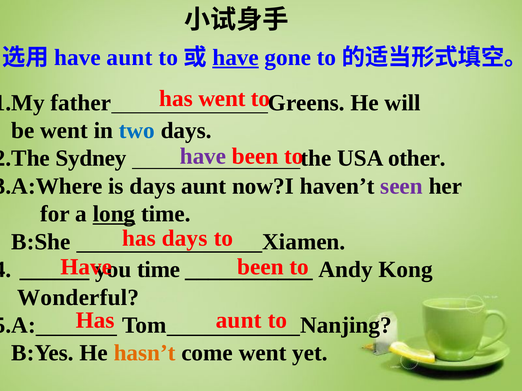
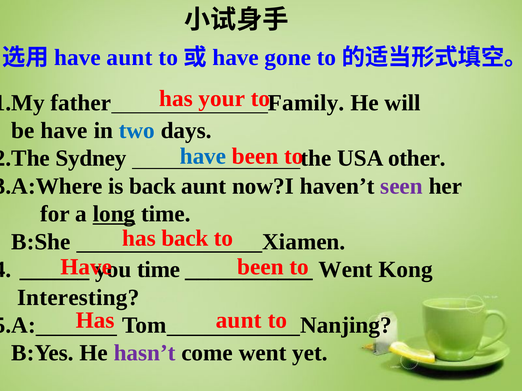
have at (236, 58) underline: present -> none
has went: went -> your
Greens: Greens -> Family
be went: went -> have
have at (203, 156) colour: purple -> blue
is days: days -> back
has days: days -> back
Andy at (346, 270): Andy -> Went
Wonderful: Wonderful -> Interesting
hasn’t colour: orange -> purple
